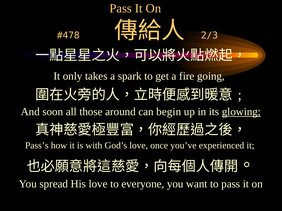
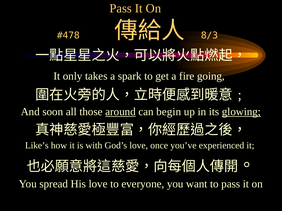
2/3: 2/3 -> 8/3
around underline: none -> present
Pass’s: Pass’s -> Like’s
